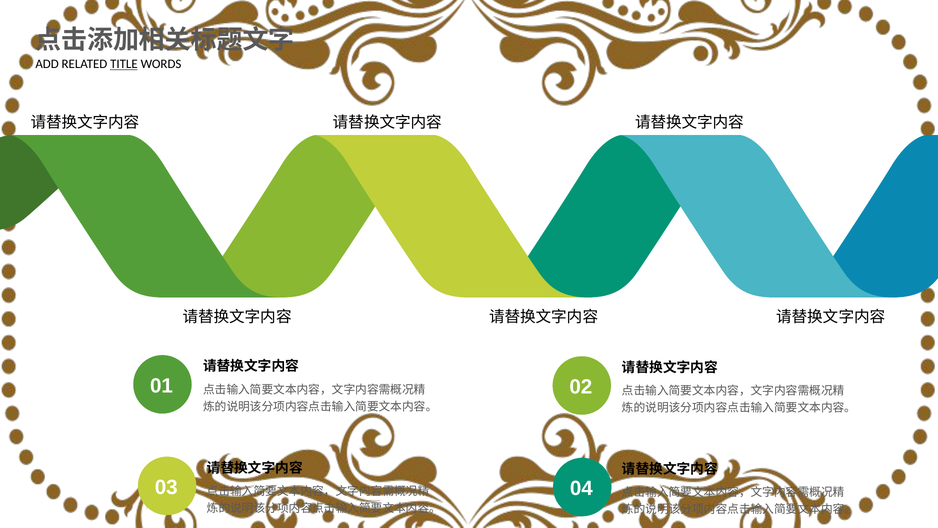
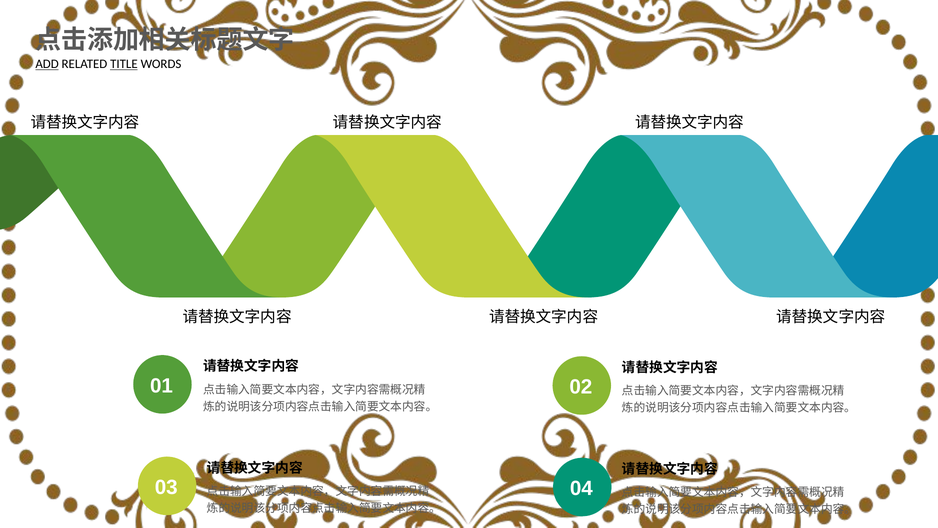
ADD underline: none -> present
